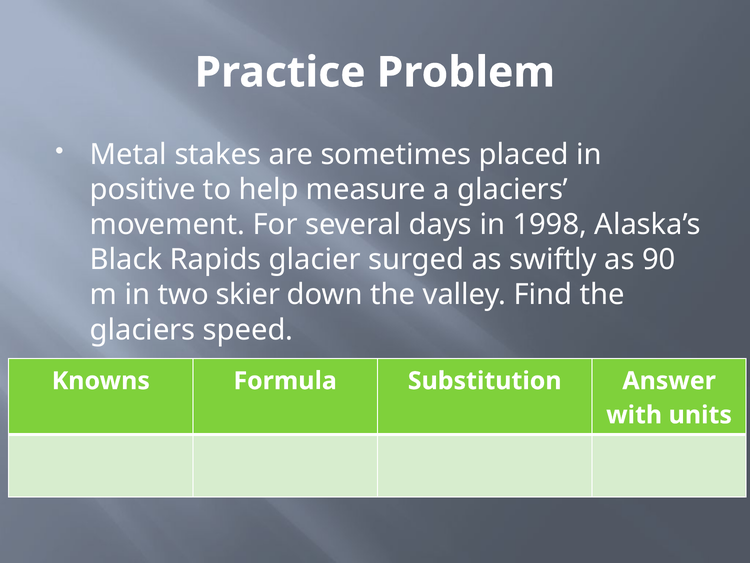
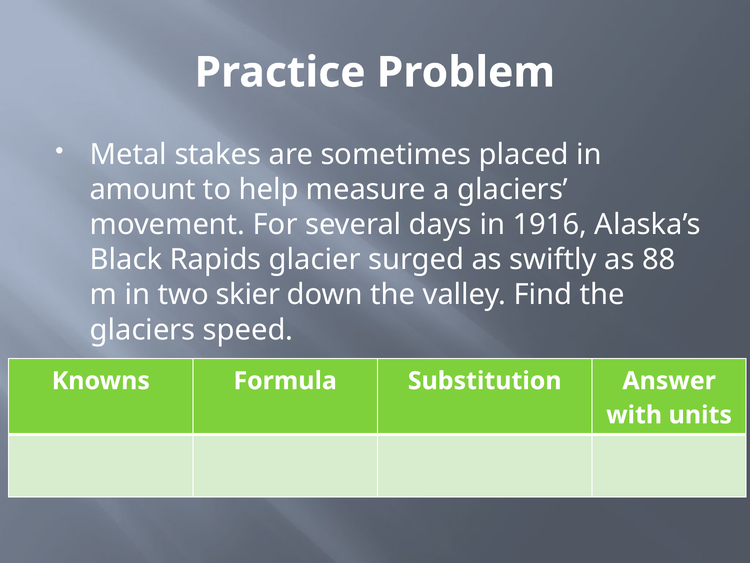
positive: positive -> amount
1998: 1998 -> 1916
90: 90 -> 88
